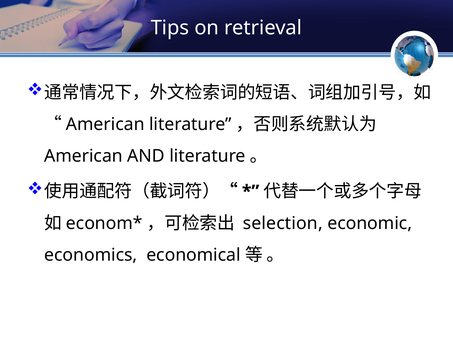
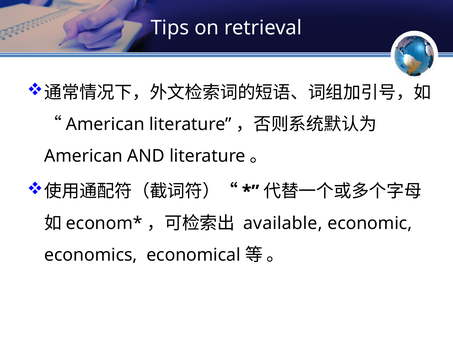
selection: selection -> available
